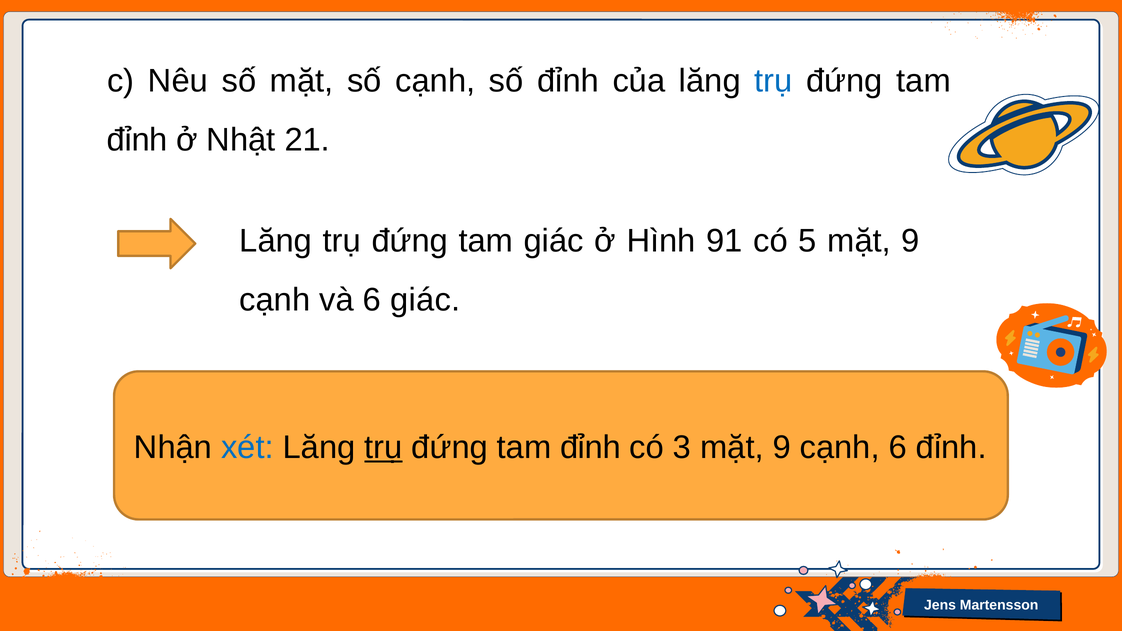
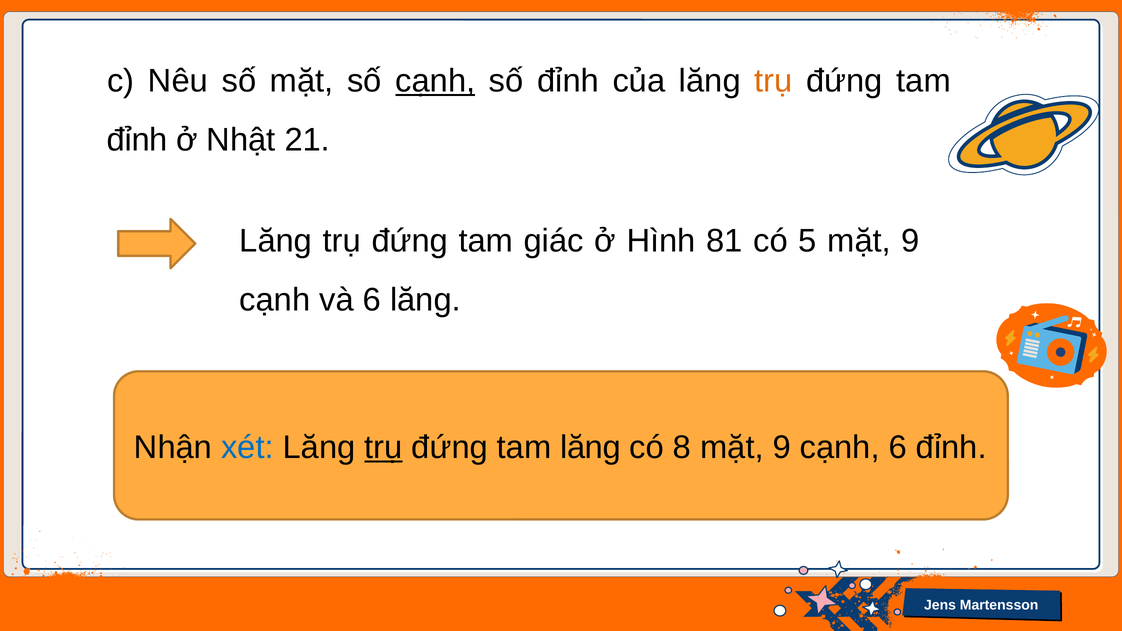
cạnh at (435, 81) underline: none -> present
trụ at (773, 81) colour: blue -> orange
91: 91 -> 81
6 giác: giác -> lăng
đỉnh at (591, 448): đỉnh -> lăng
3: 3 -> 8
